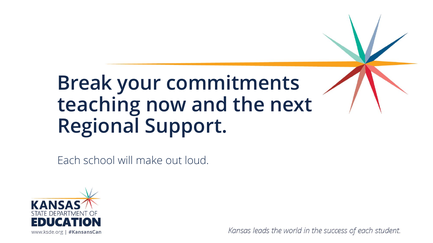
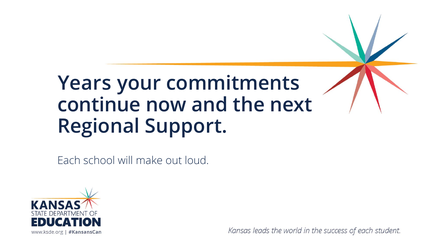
Break: Break -> Years
teaching: teaching -> continue
